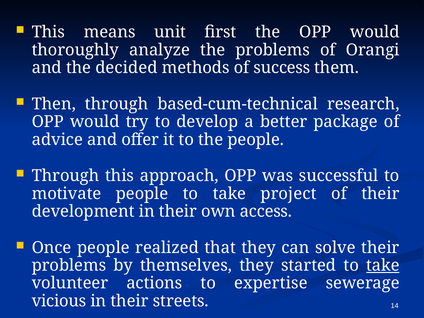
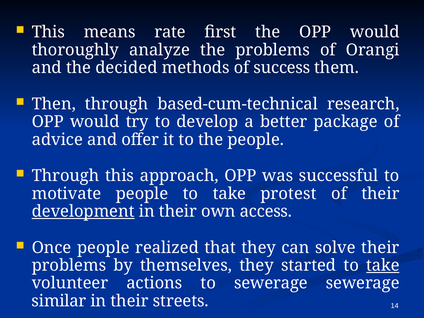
unit: unit -> rate
project: project -> protest
development underline: none -> present
to expertise: expertise -> sewerage
vicious: vicious -> similar
